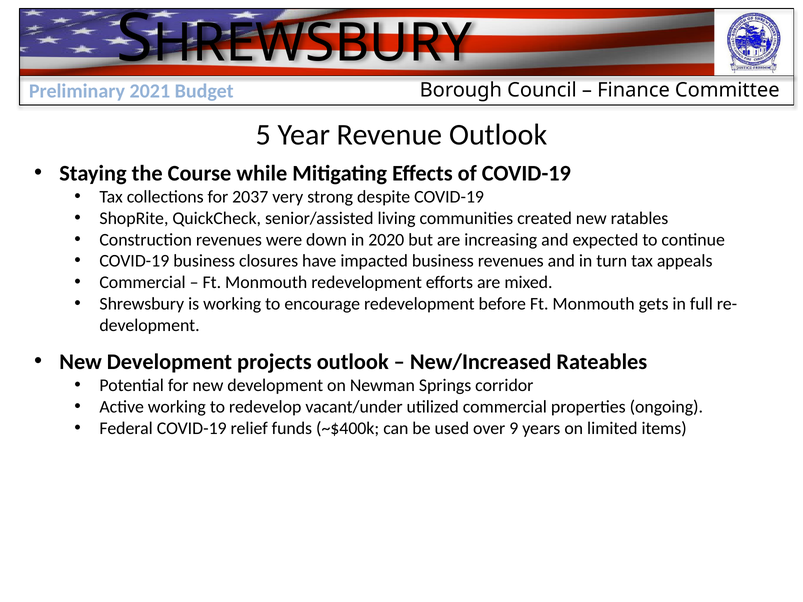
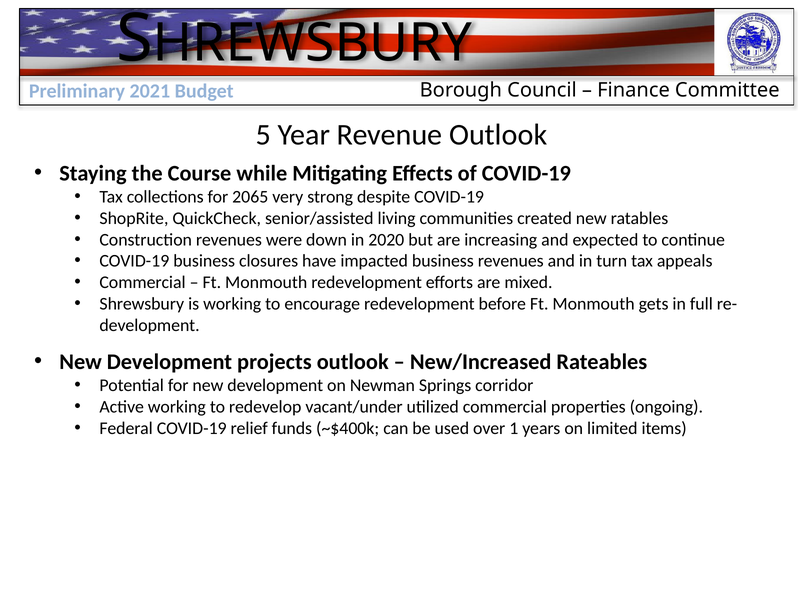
2037: 2037 -> 2065
9: 9 -> 1
